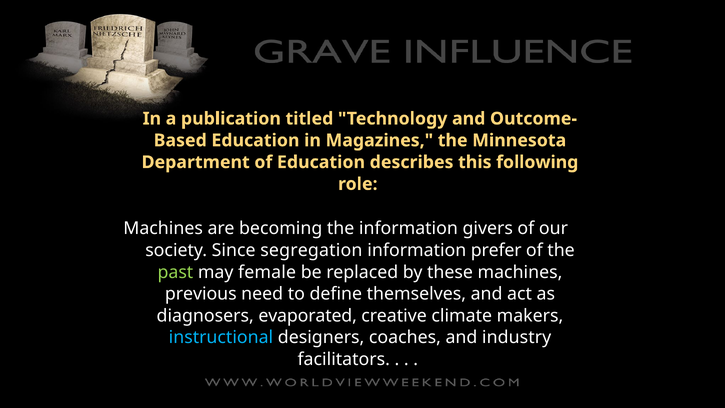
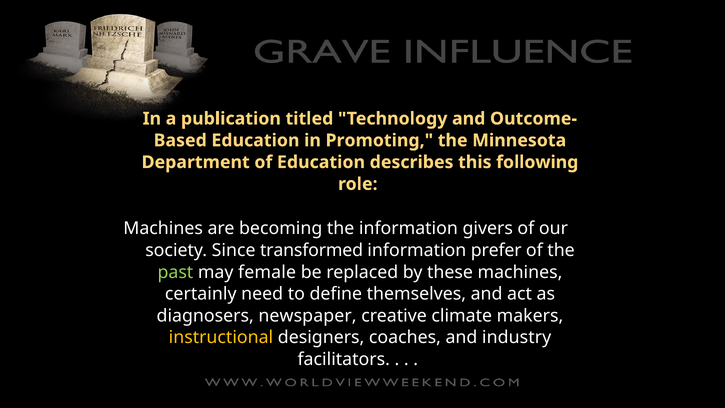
Magazines: Magazines -> Promoting
segregation: segregation -> transformed
previous: previous -> certainly
evaporated: evaporated -> newspaper
instructional colour: light blue -> yellow
